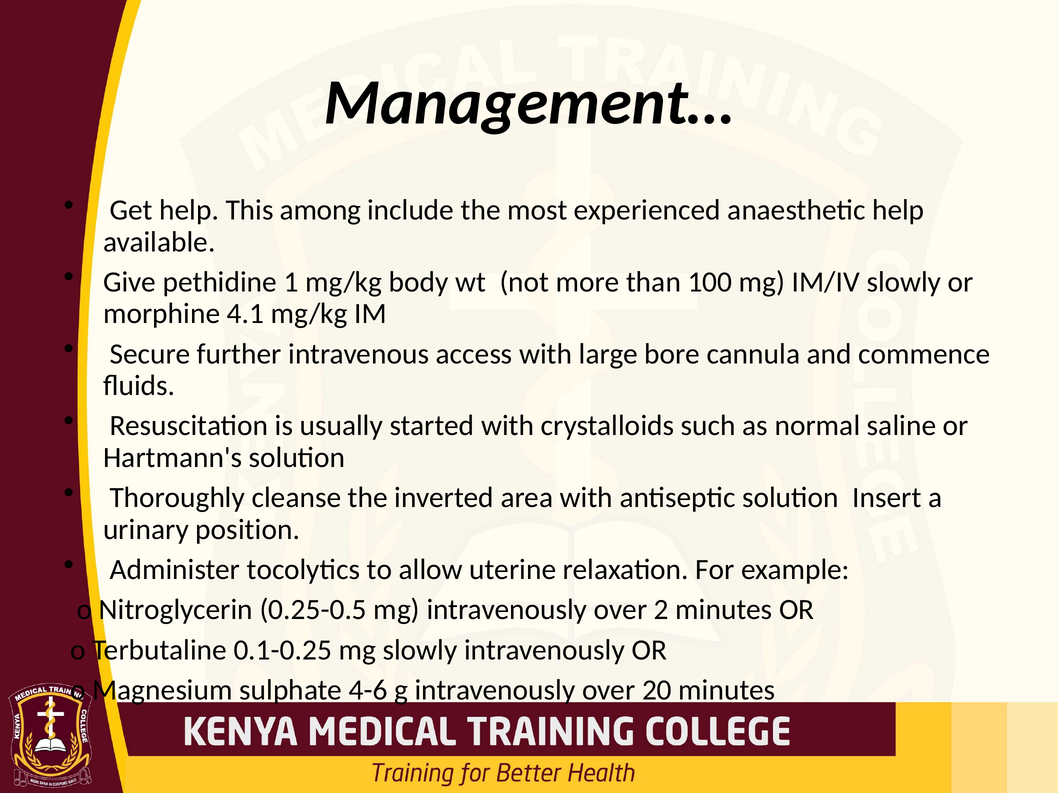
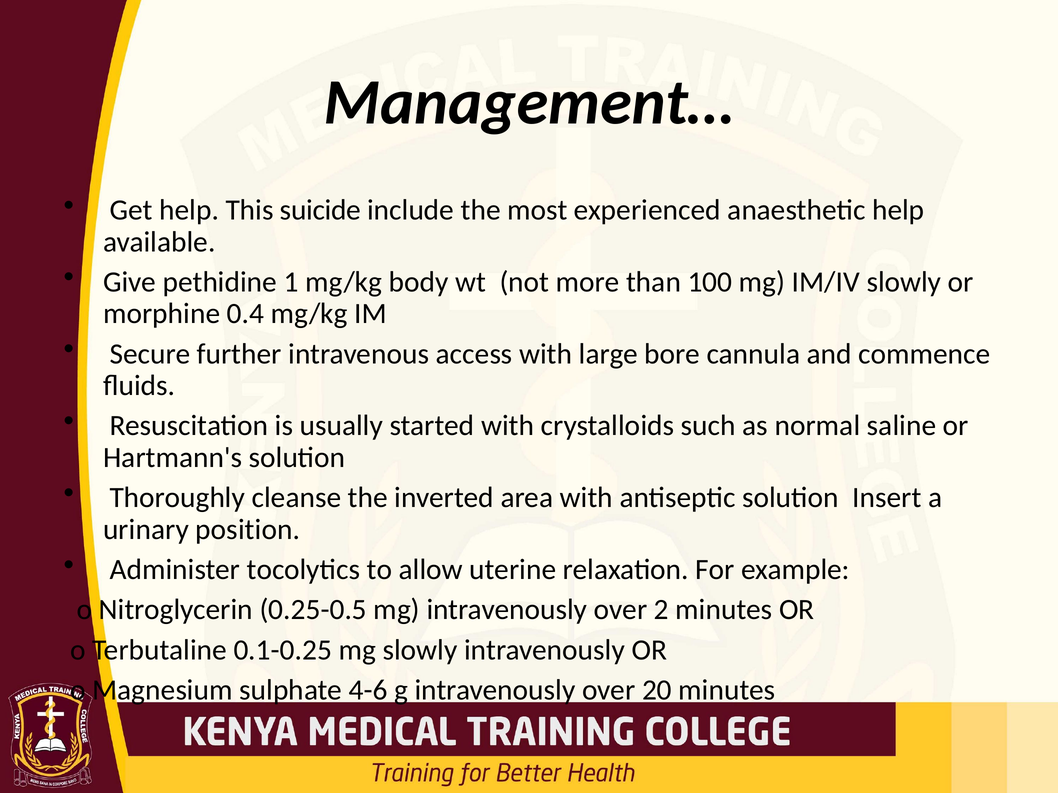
among: among -> suicide
4.1: 4.1 -> 0.4
